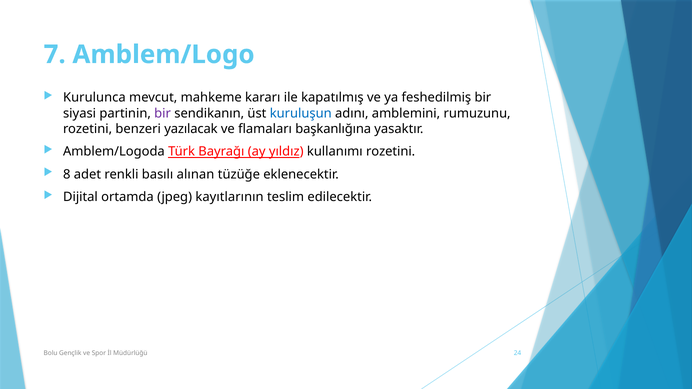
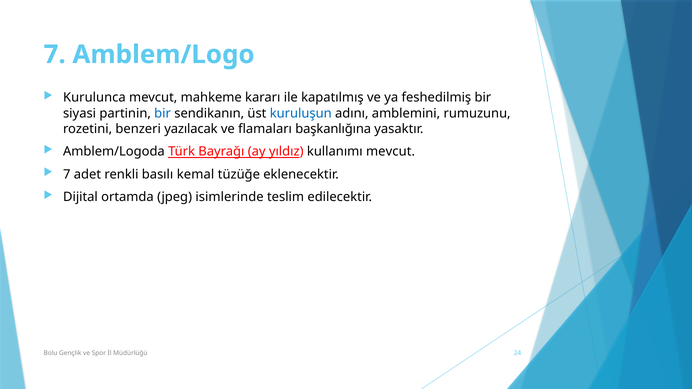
bir at (163, 113) colour: purple -> blue
kullanımı rozetini: rozetini -> mevcut
8 at (67, 174): 8 -> 7
alınan: alınan -> kemal
kayıtlarının: kayıtlarının -> isimlerinde
